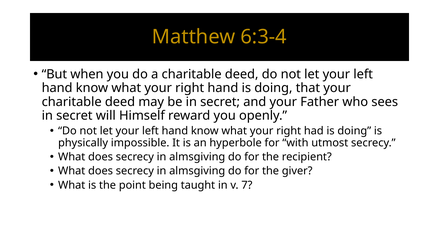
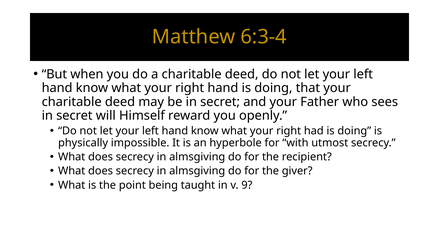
7: 7 -> 9
